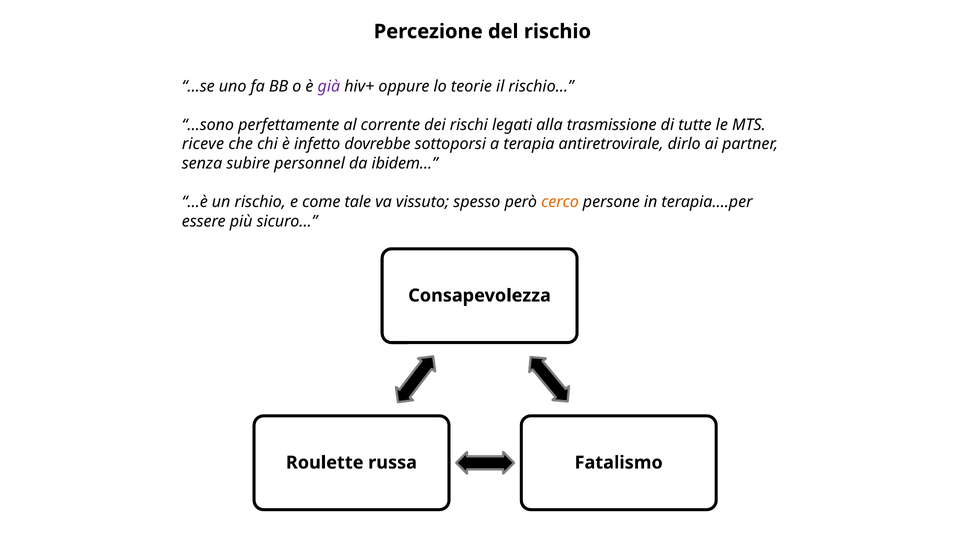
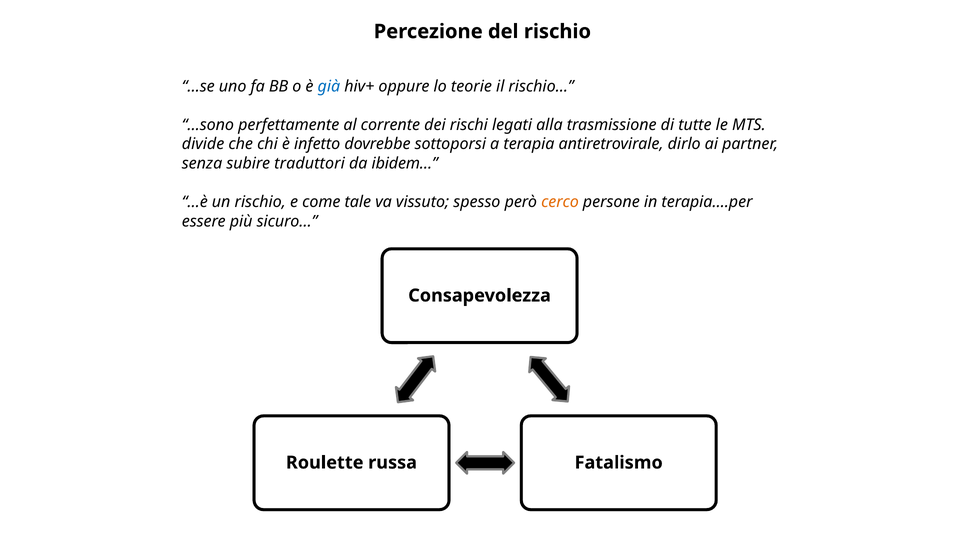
già colour: purple -> blue
riceve: riceve -> divide
personnel: personnel -> traduttori
